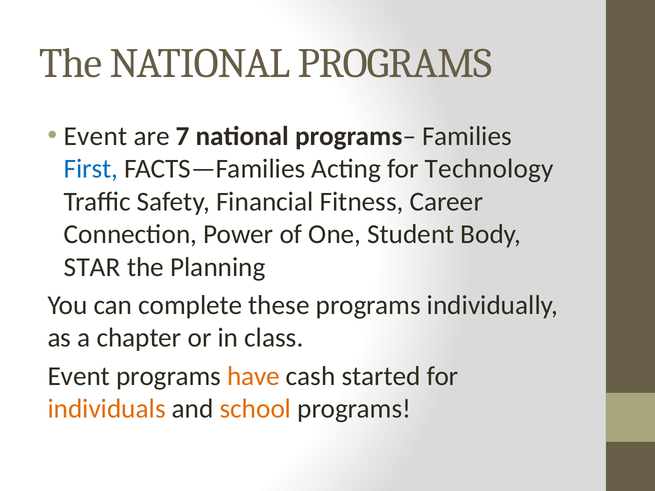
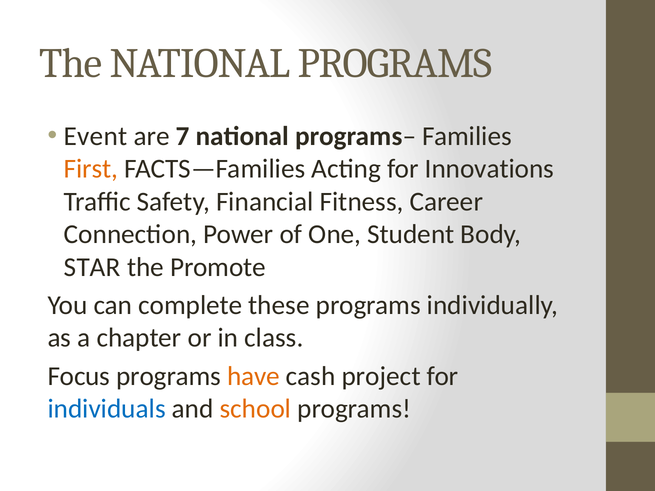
First colour: blue -> orange
Technology: Technology -> Innovations
Planning: Planning -> Promote
Event at (79, 376): Event -> Focus
started: started -> project
individuals colour: orange -> blue
